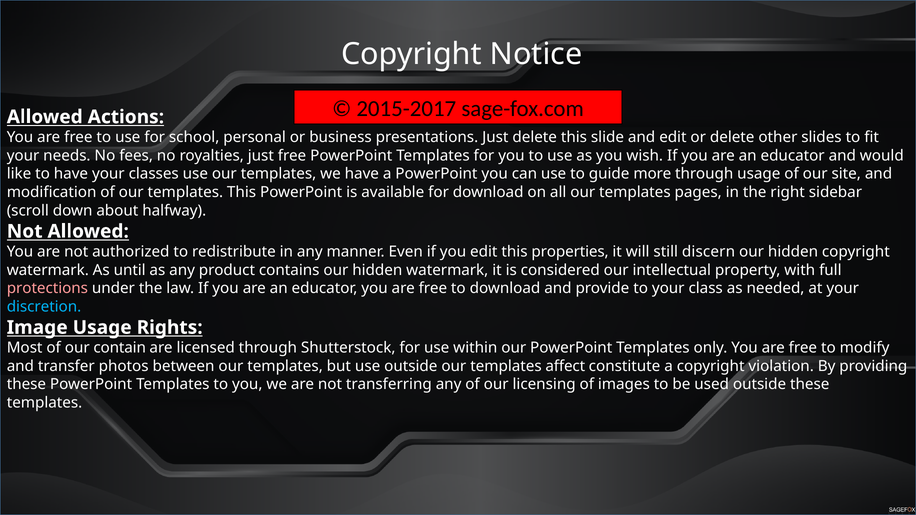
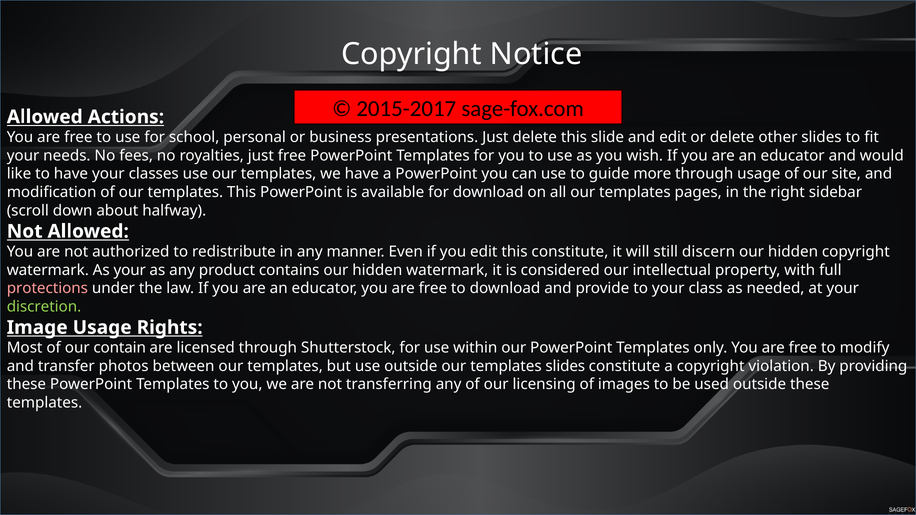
this properties: properties -> constitute
As until: until -> your
discretion colour: light blue -> light green
templates affect: affect -> slides
